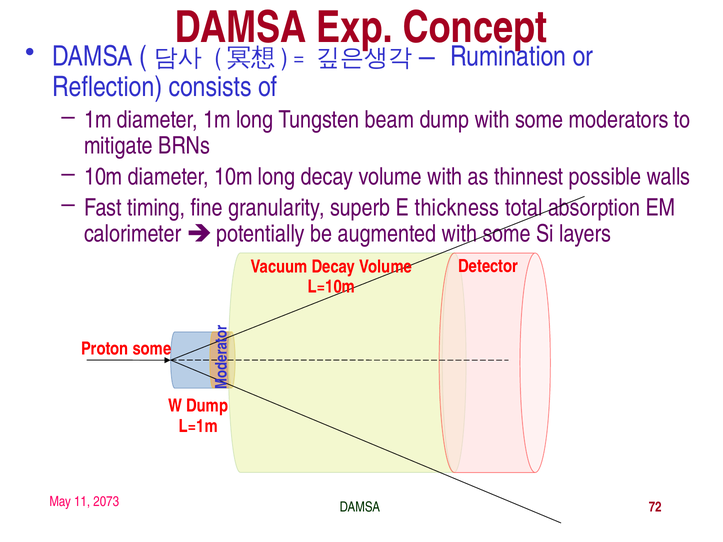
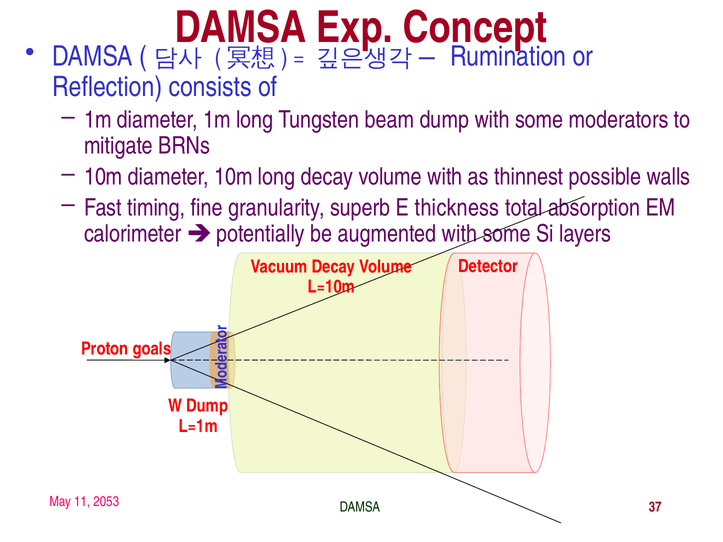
Proton some: some -> goals
2073: 2073 -> 2053
72: 72 -> 37
